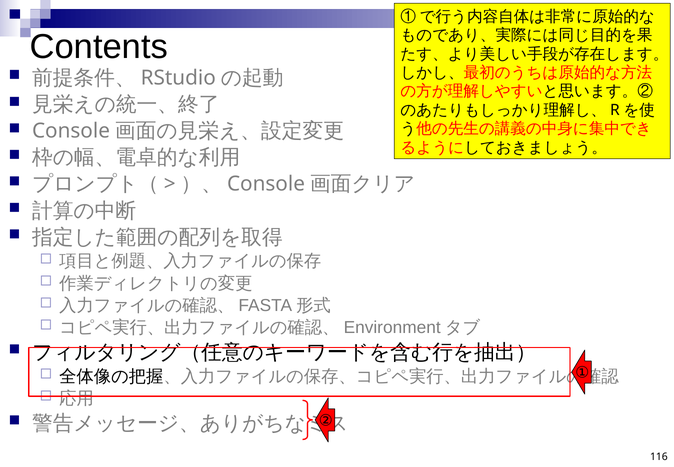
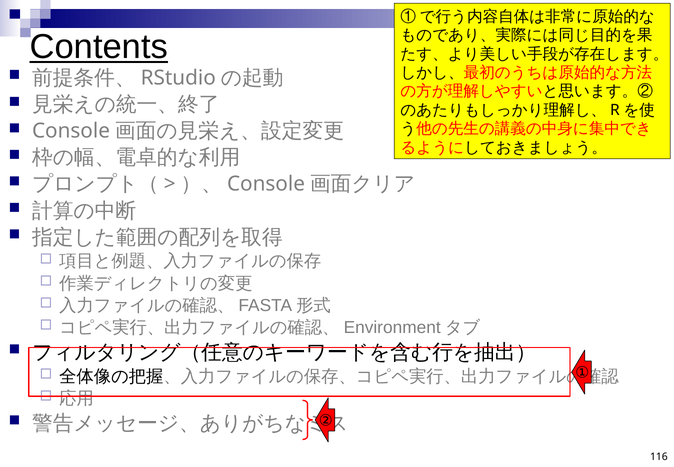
Contents underline: none -> present
